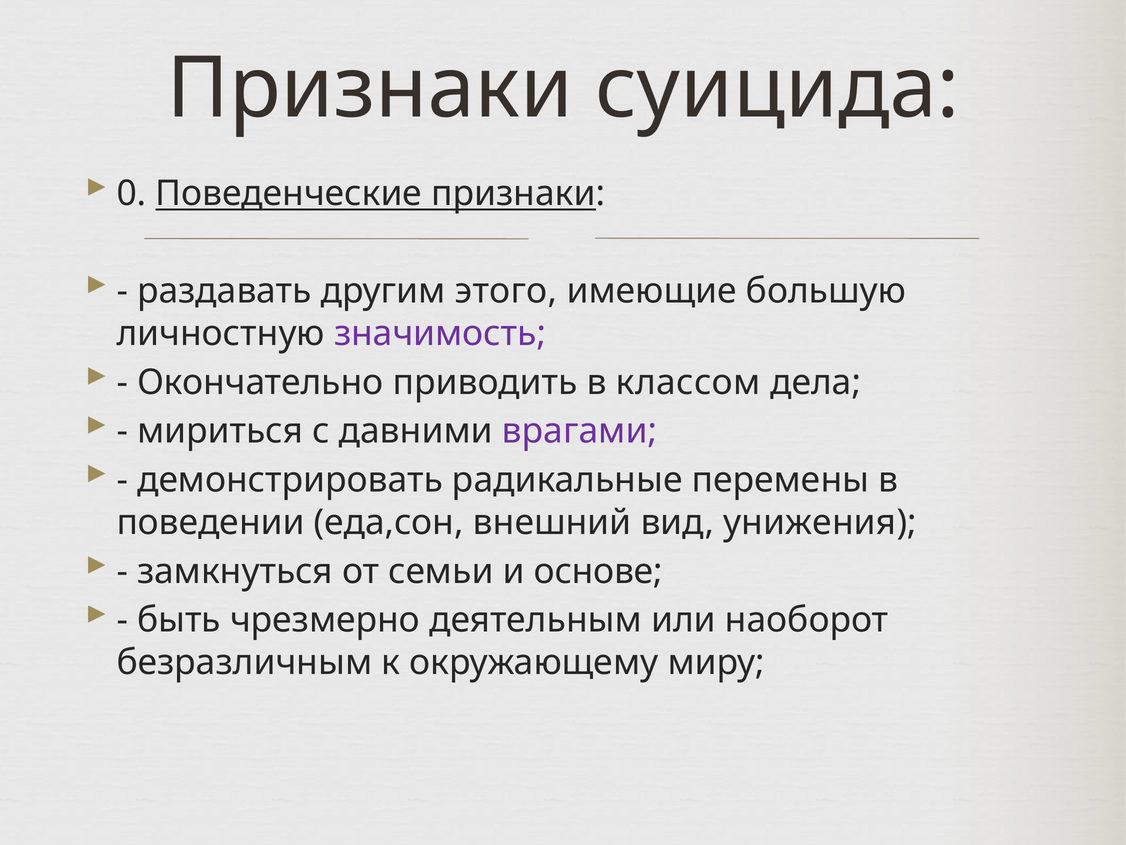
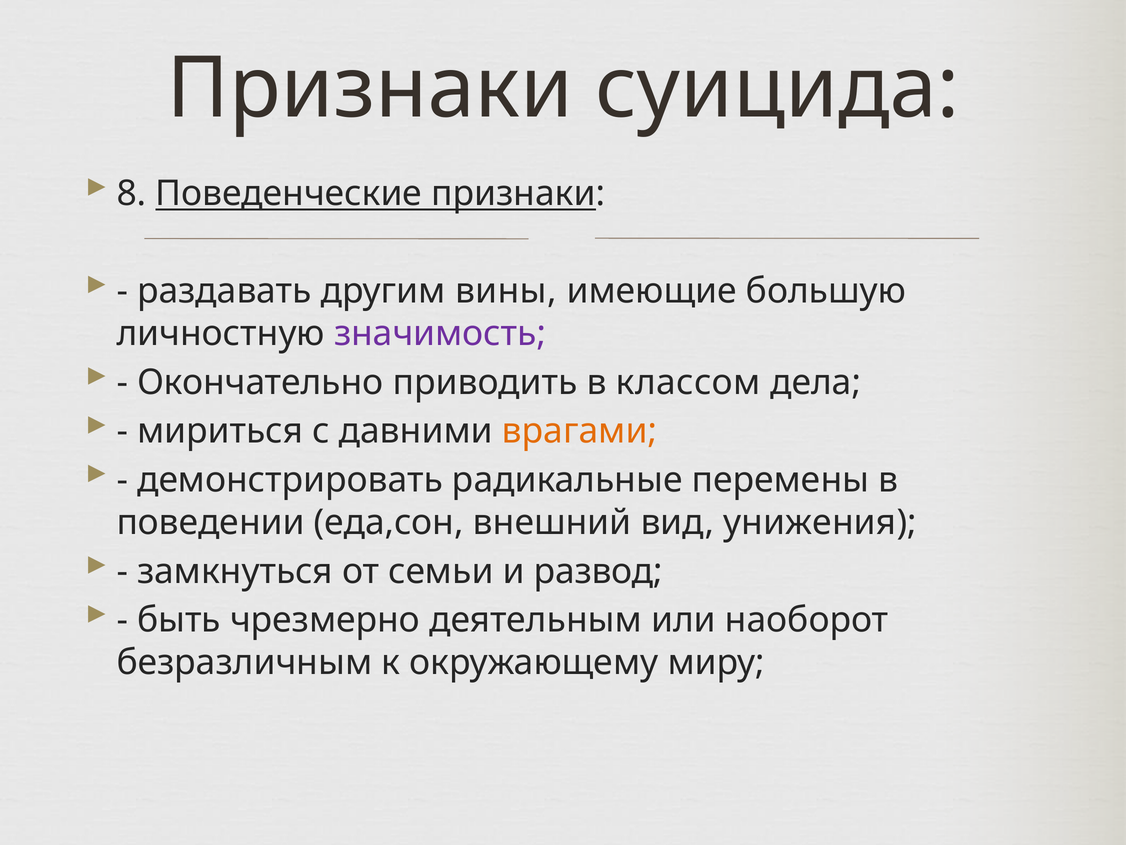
0: 0 -> 8
этого: этого -> вины
врагами colour: purple -> orange
основе: основе -> развод
